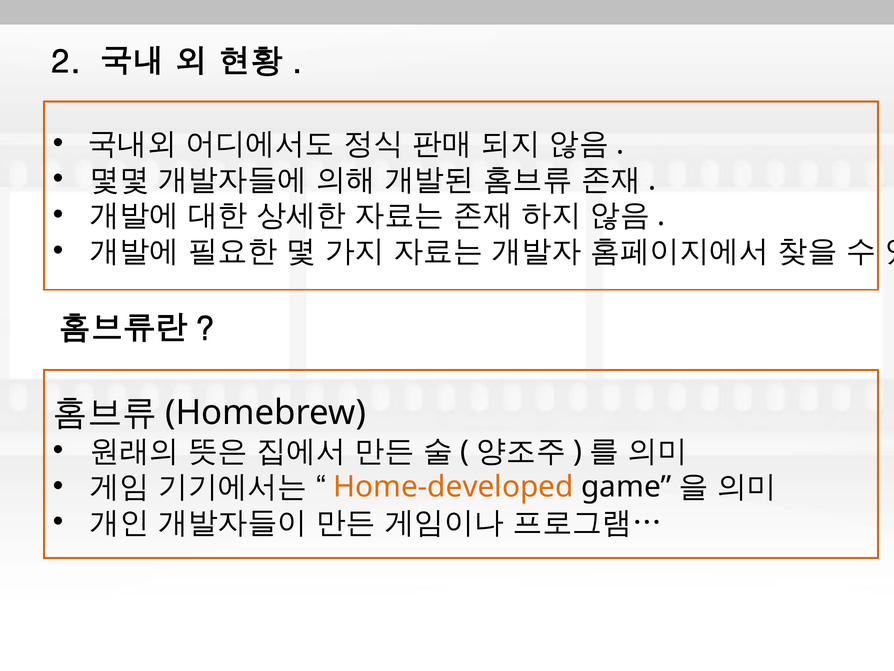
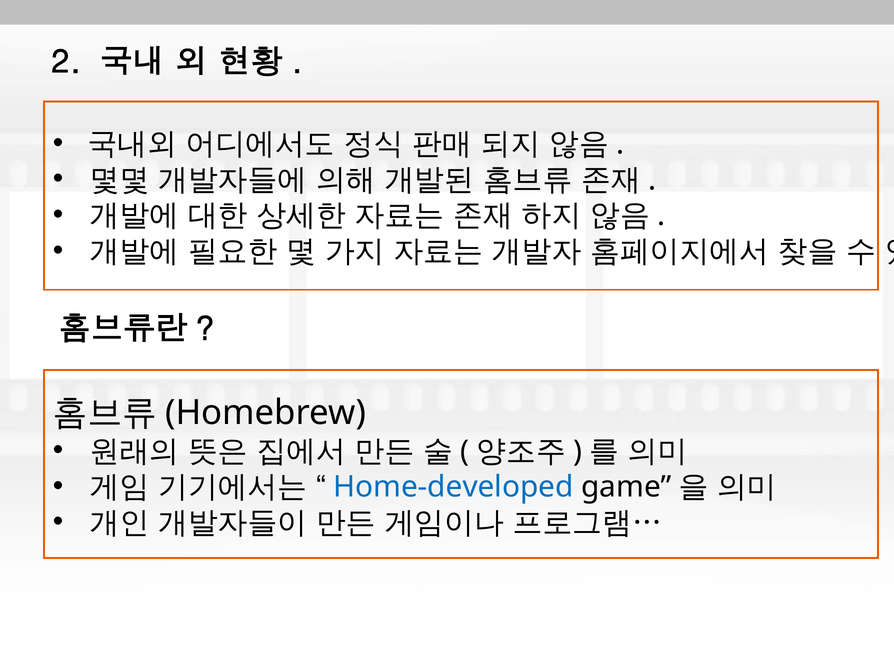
Home-developed colour: orange -> blue
